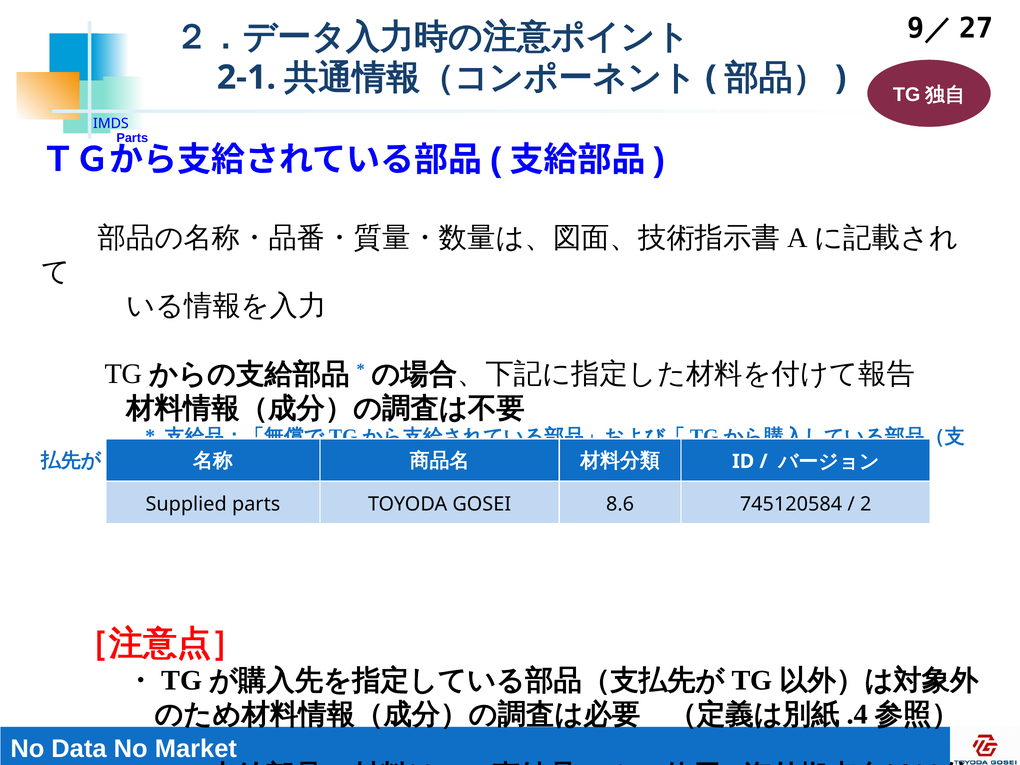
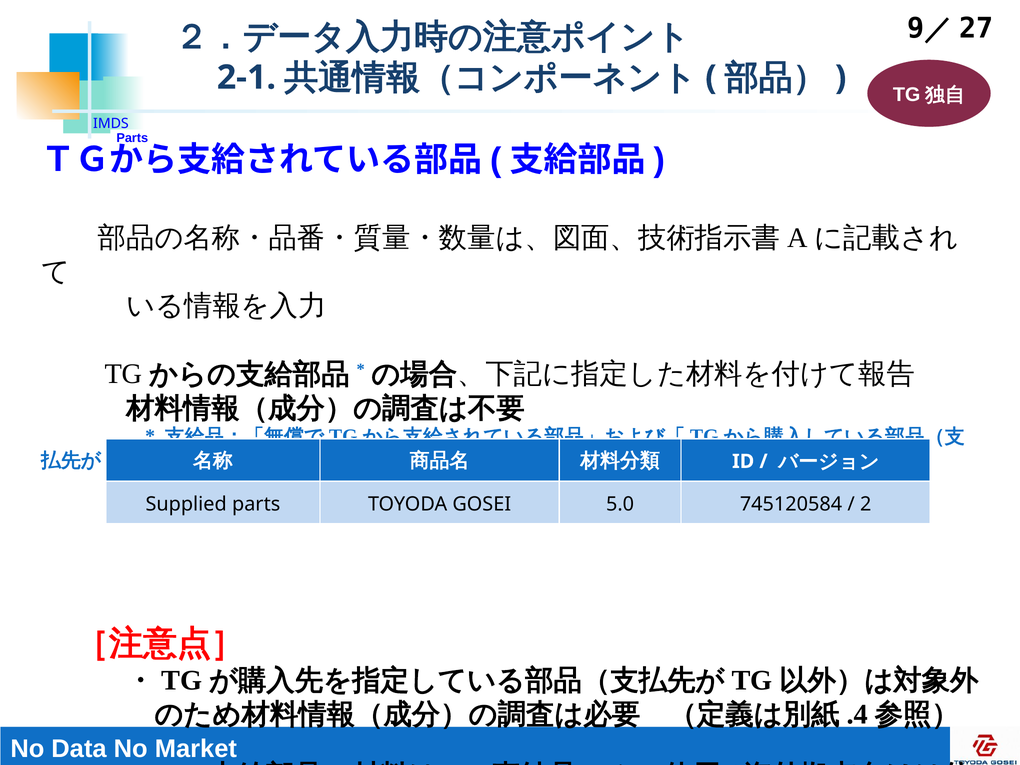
8.6: 8.6 -> 5.0
